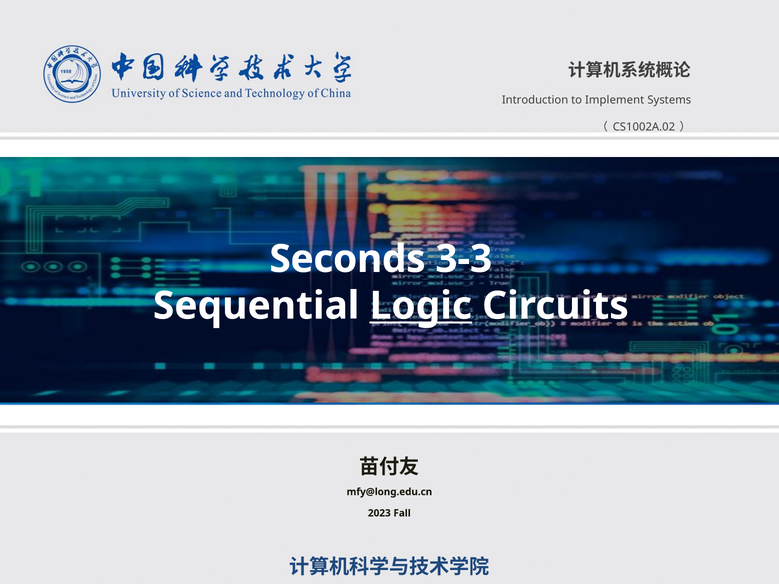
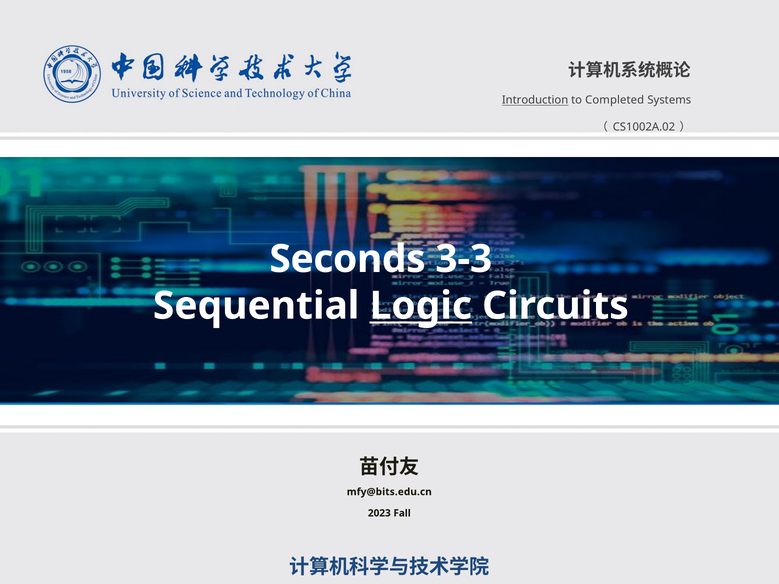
Introduction underline: none -> present
Implement: Implement -> Completed
mfy@long.edu.cn: mfy@long.edu.cn -> mfy@bits.edu.cn
